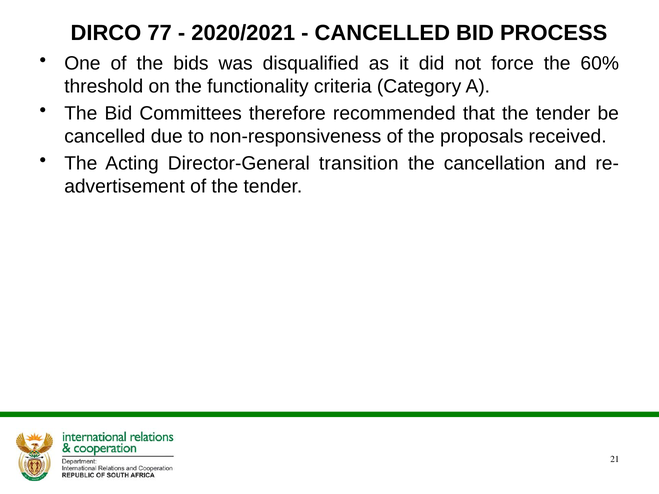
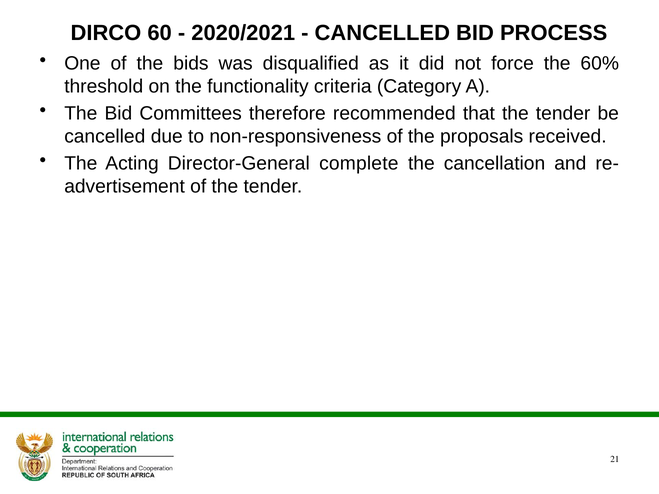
77: 77 -> 60
transition: transition -> complete
